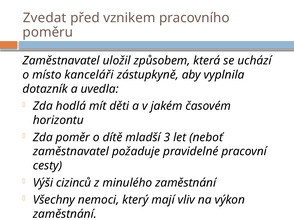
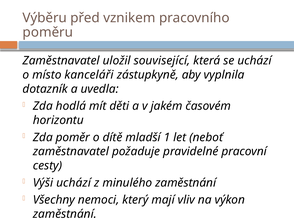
Zvedat: Zvedat -> Výběru
způsobem: způsobem -> související
3: 3 -> 1
Výši cizinců: cizinců -> uchází
